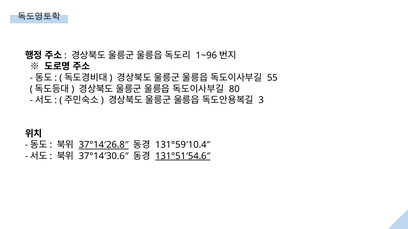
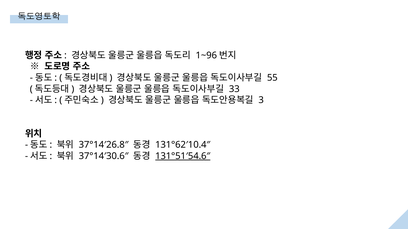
80: 80 -> 33
37°14′26.8″ underline: present -> none
131°59′10.4″: 131°59′10.4″ -> 131°62′10.4″
